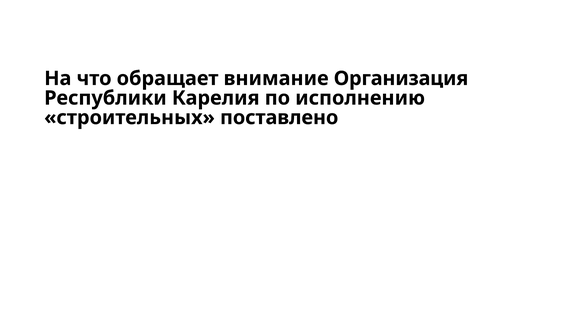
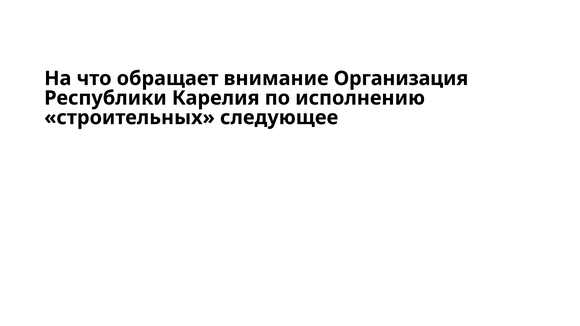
поставлено: поставлено -> следующее
